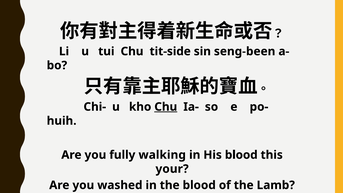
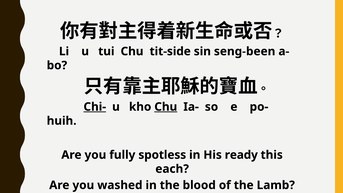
Chi- underline: none -> present
walking: walking -> spotless
His blood: blood -> ready
your: your -> each
